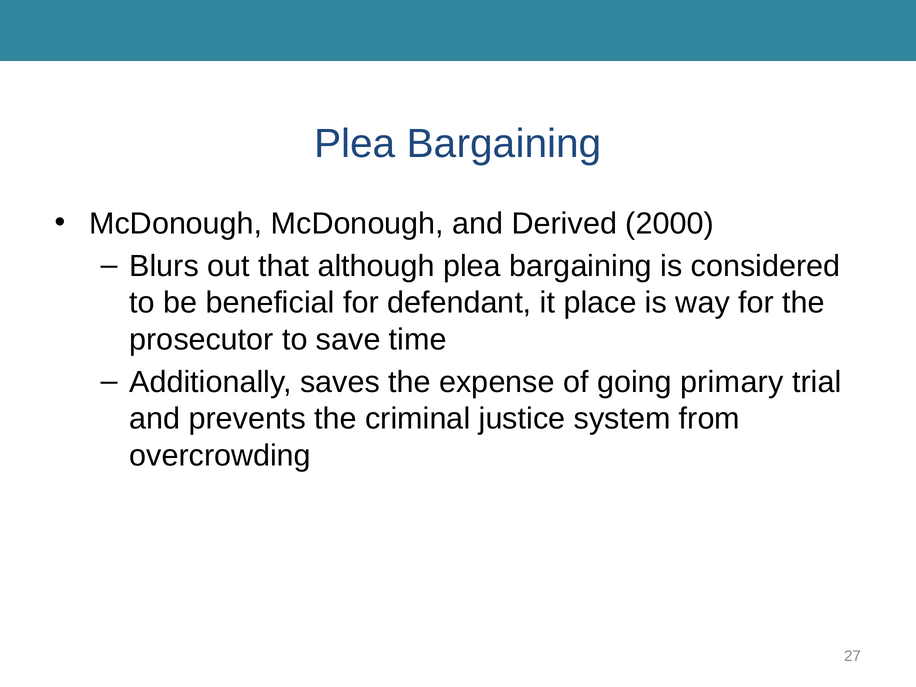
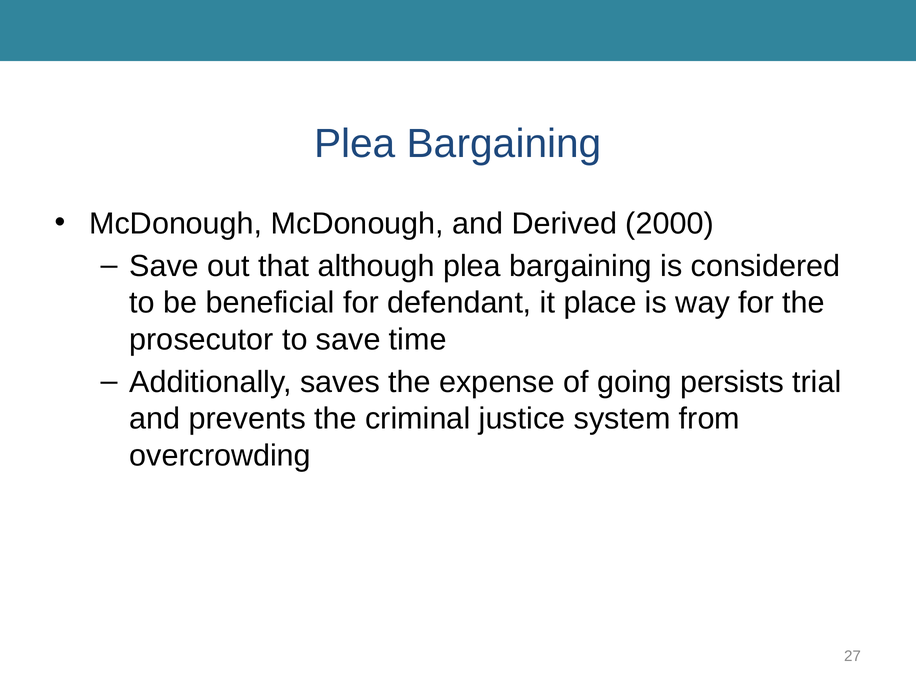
Blurs at (164, 266): Blurs -> Save
primary: primary -> persists
